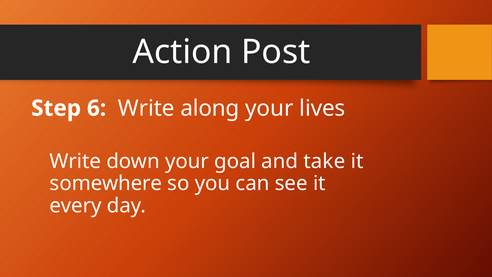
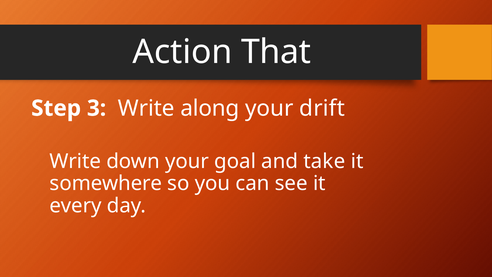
Post: Post -> That
6: 6 -> 3
lives: lives -> drift
